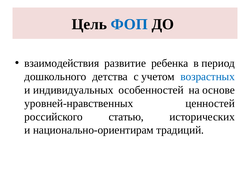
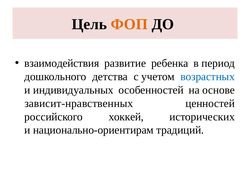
ФОП colour: blue -> orange
уровней-нравственных: уровней-нравственных -> зависит-нравственных
статью: статью -> хоккей
